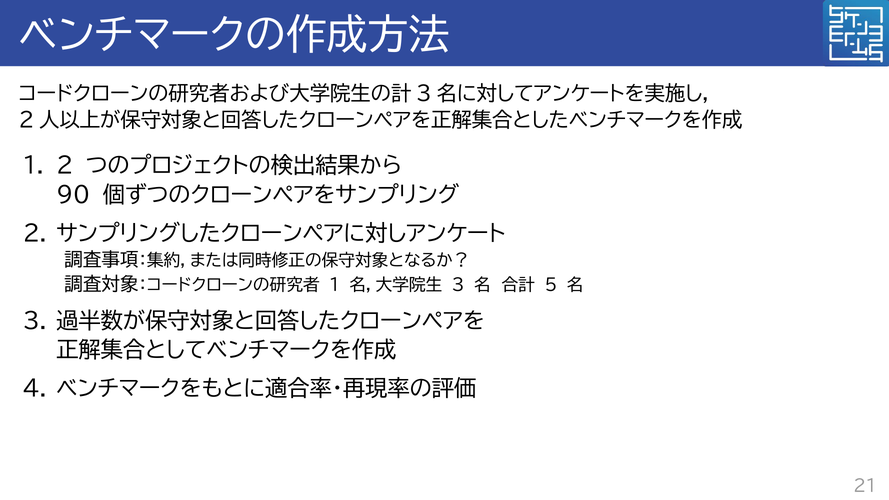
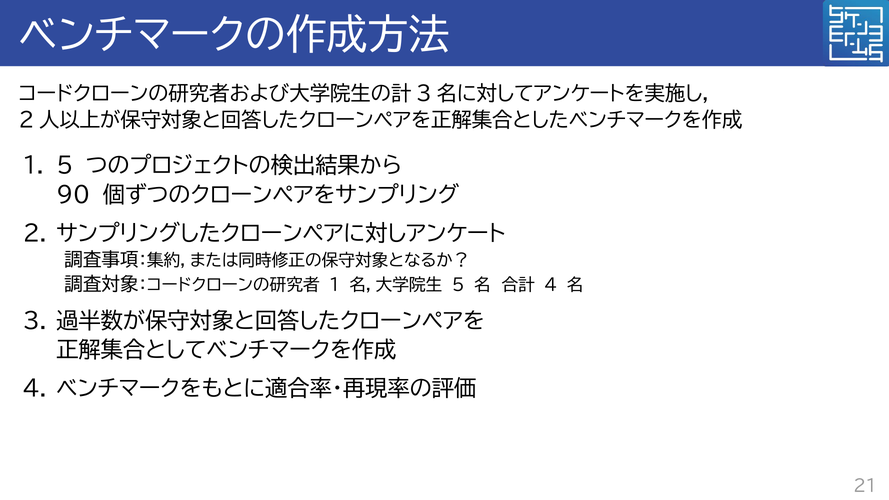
1 2: 2 -> 5
3 at (458, 285): 3 -> 5
5 at (551, 285): 5 -> 4
